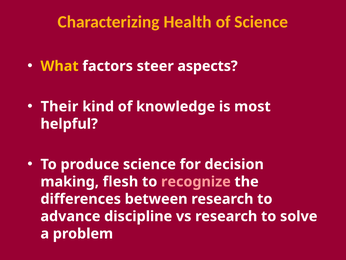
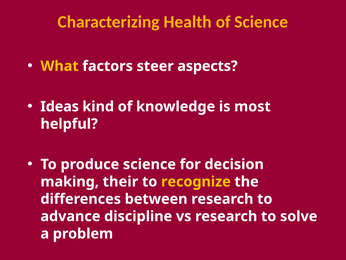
Their: Their -> Ideas
flesh: flesh -> their
recognize colour: pink -> yellow
